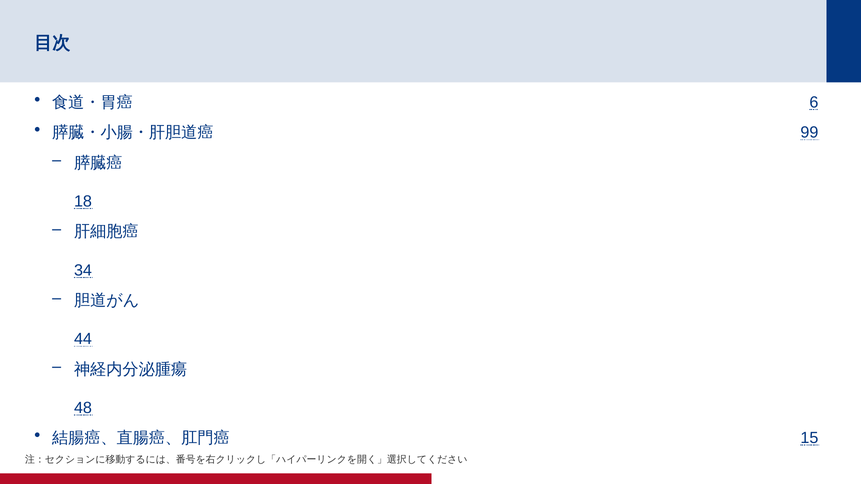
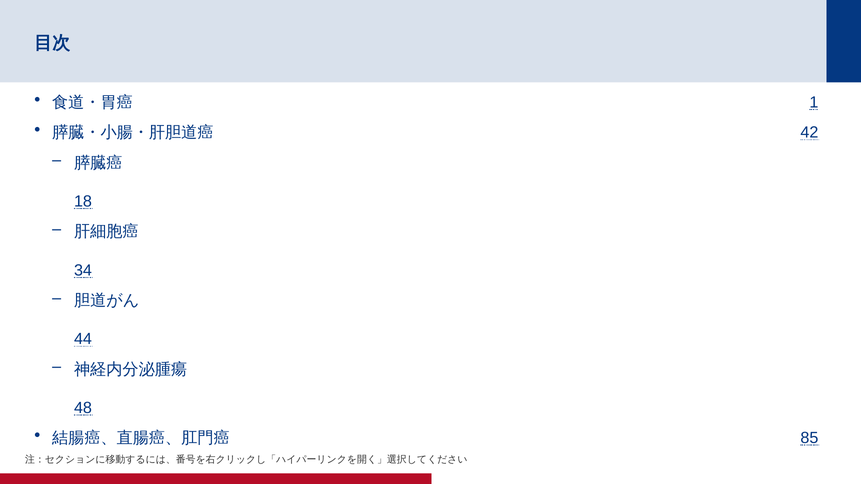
6: 6 -> 1
99: 99 -> 42
15: 15 -> 85
